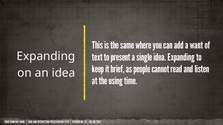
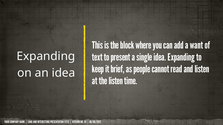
same: same -> block
the using: using -> listen
